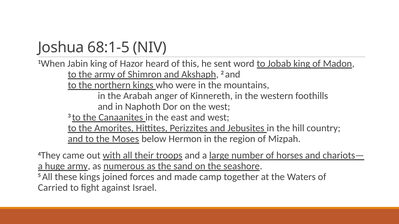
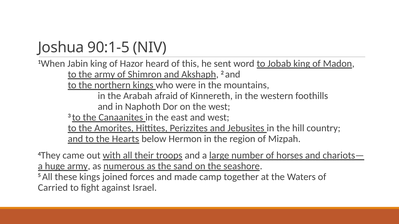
68:1-5: 68:1-5 -> 90:1-5
anger: anger -> afraid
Moses: Moses -> Hearts
